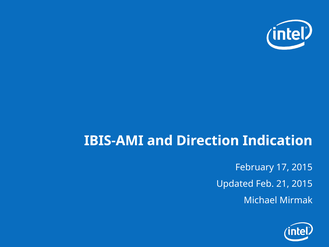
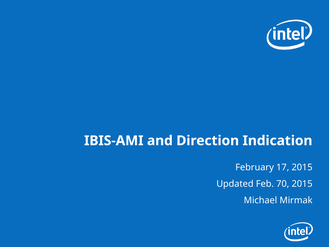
21: 21 -> 70
